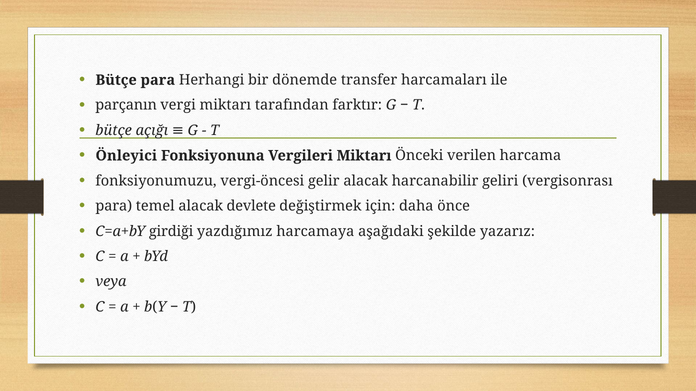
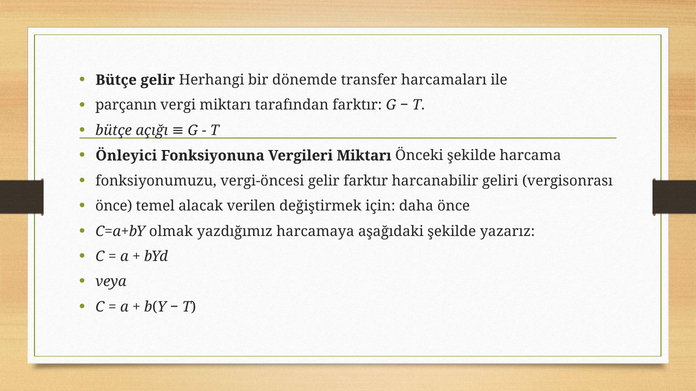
Bütçe para: para -> gelir
Önceki verilen: verilen -> şekilde
gelir alacak: alacak -> farktır
para at (114, 206): para -> önce
devlete: devlete -> verilen
girdiği: girdiği -> olmak
